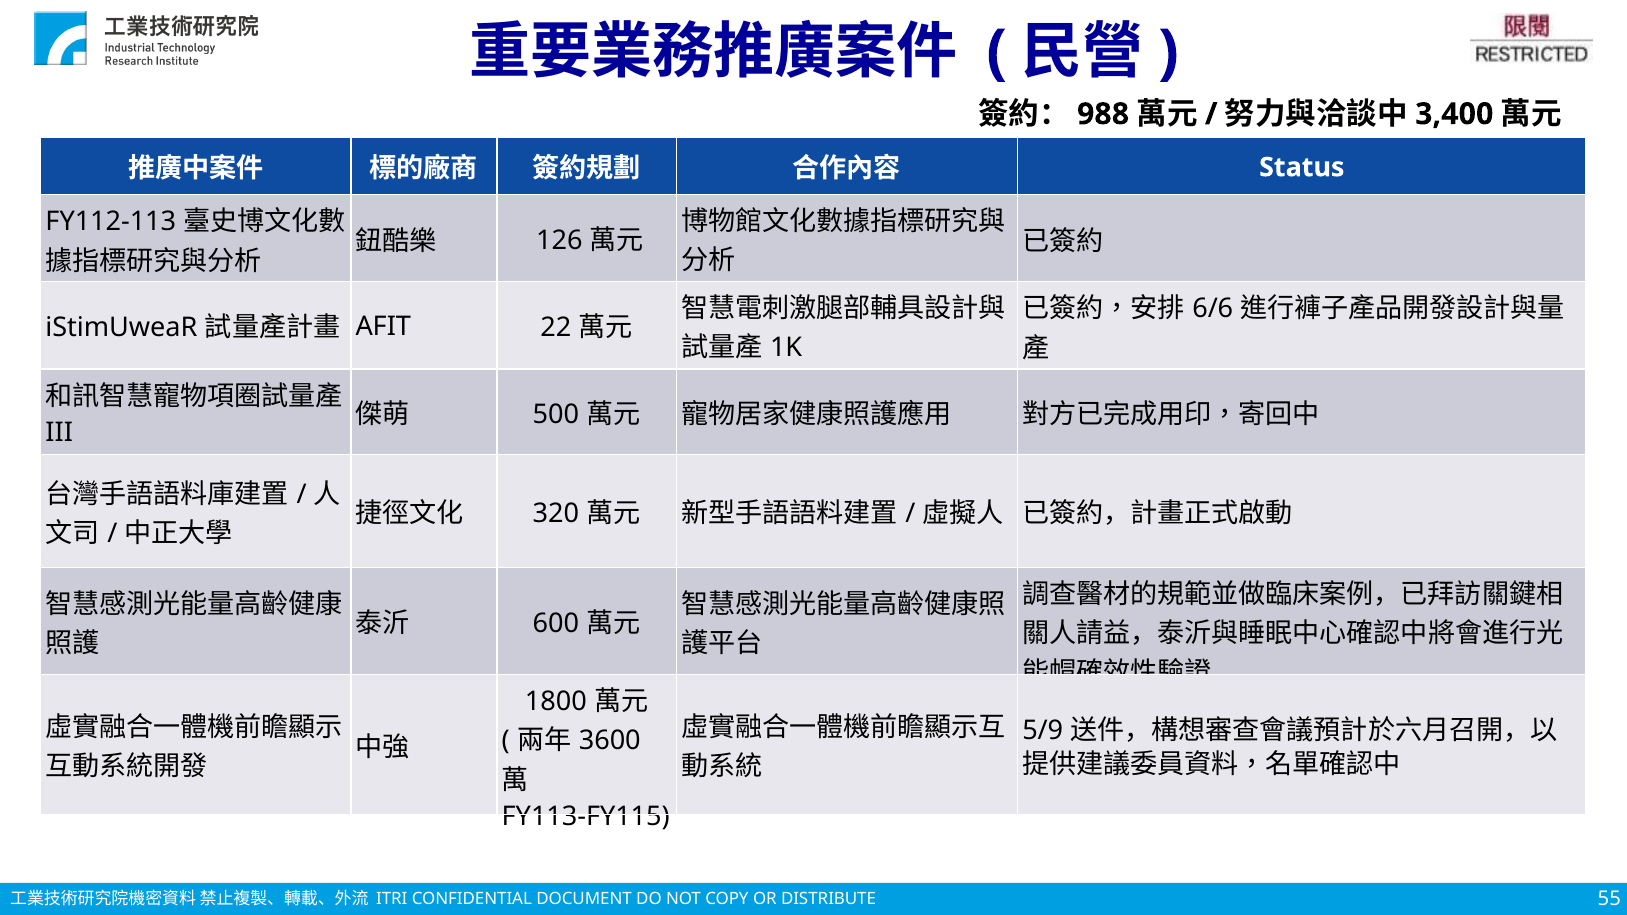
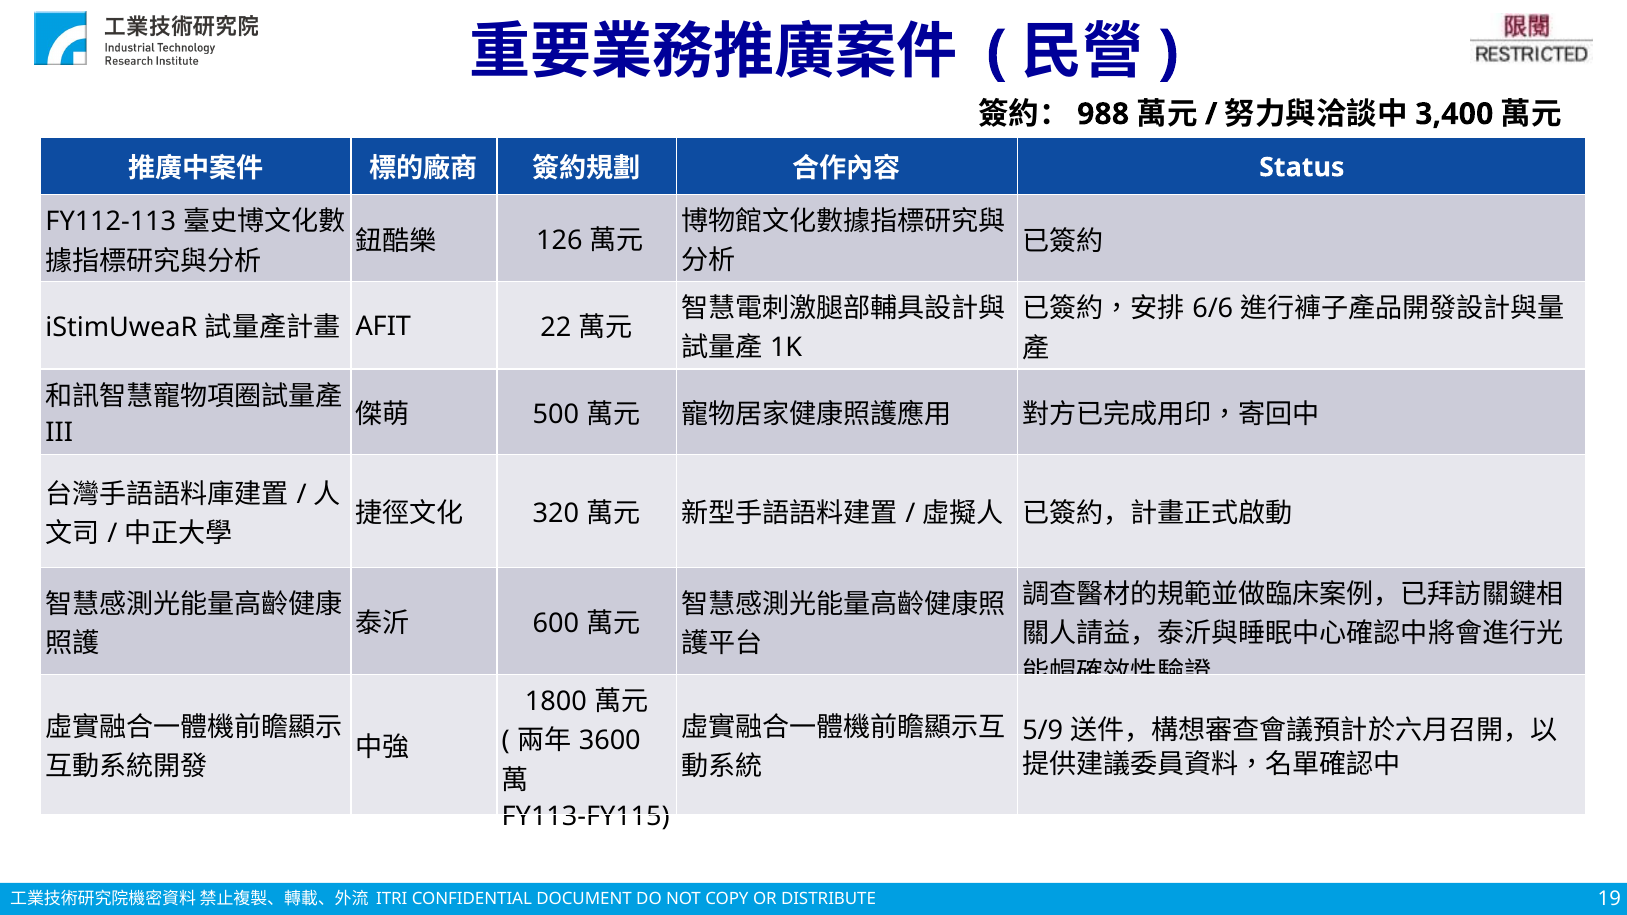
55: 55 -> 19
